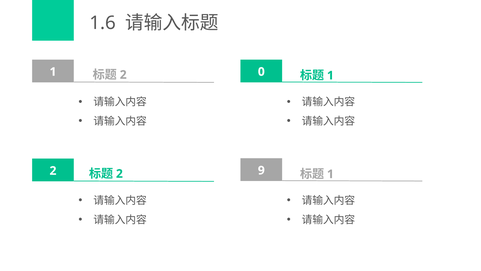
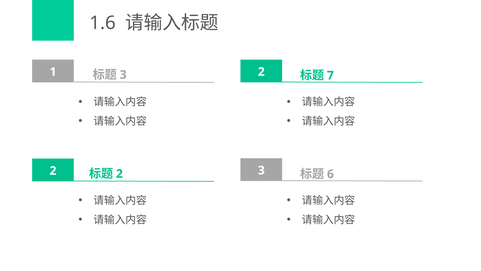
1 0: 0 -> 2
2 at (123, 75): 2 -> 3
1 at (330, 75): 1 -> 7
2 9: 9 -> 3
1 at (330, 174): 1 -> 6
